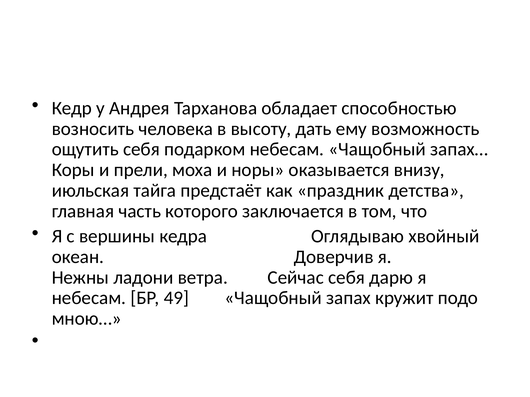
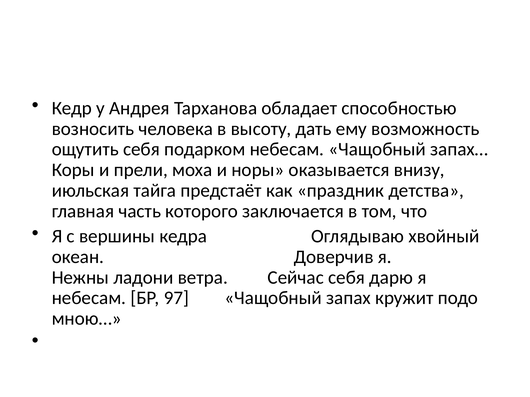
49: 49 -> 97
